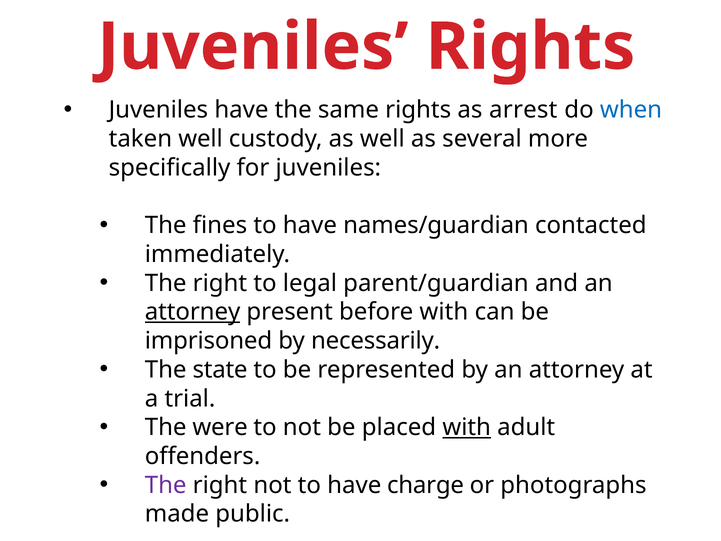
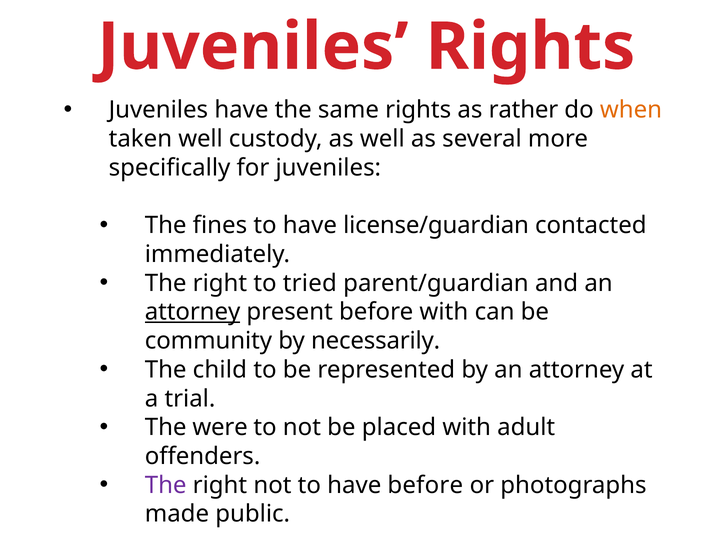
arrest: arrest -> rather
when colour: blue -> orange
names/guardian: names/guardian -> license/guardian
legal: legal -> tried
imprisoned: imprisoned -> community
state: state -> child
with at (467, 427) underline: present -> none
have charge: charge -> before
